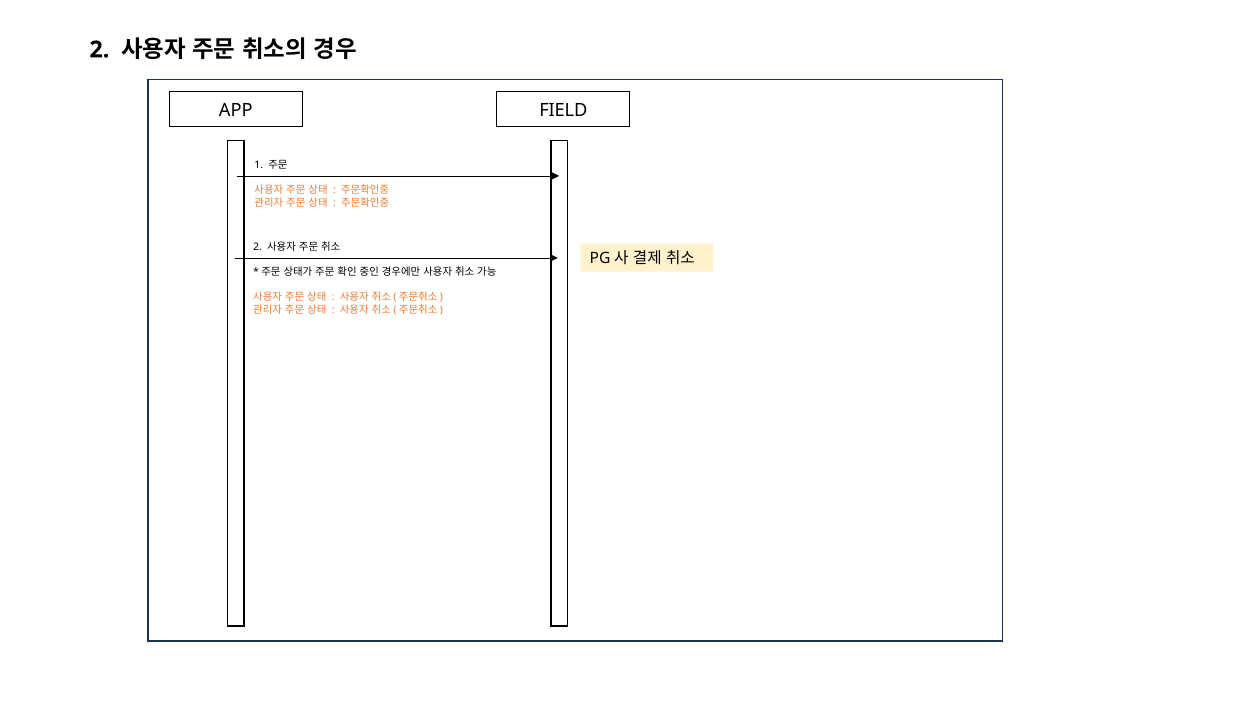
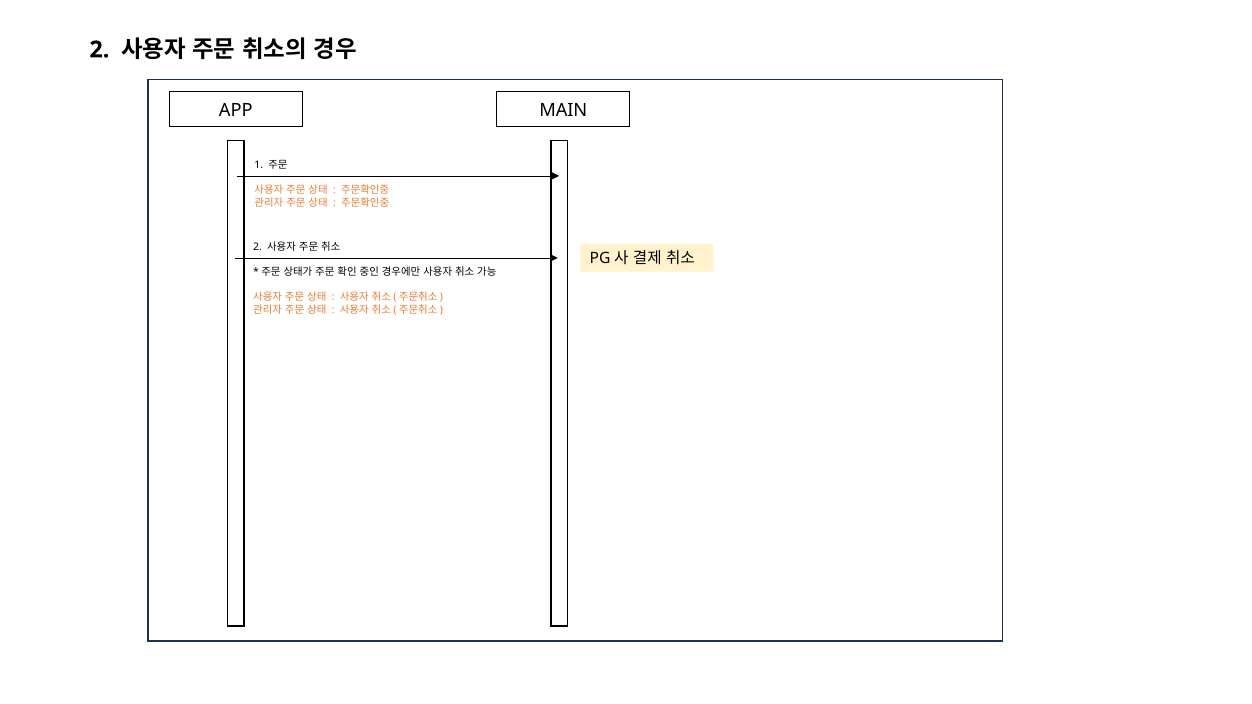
FIELD: FIELD -> MAIN
